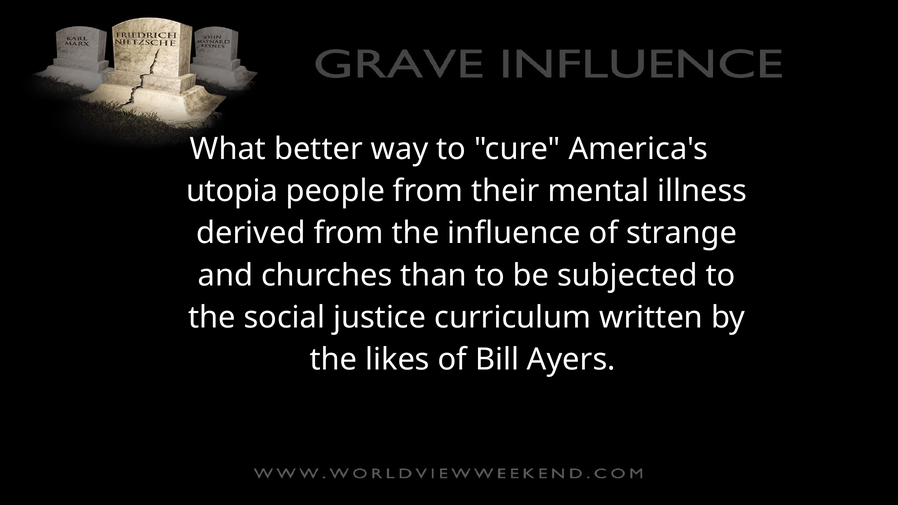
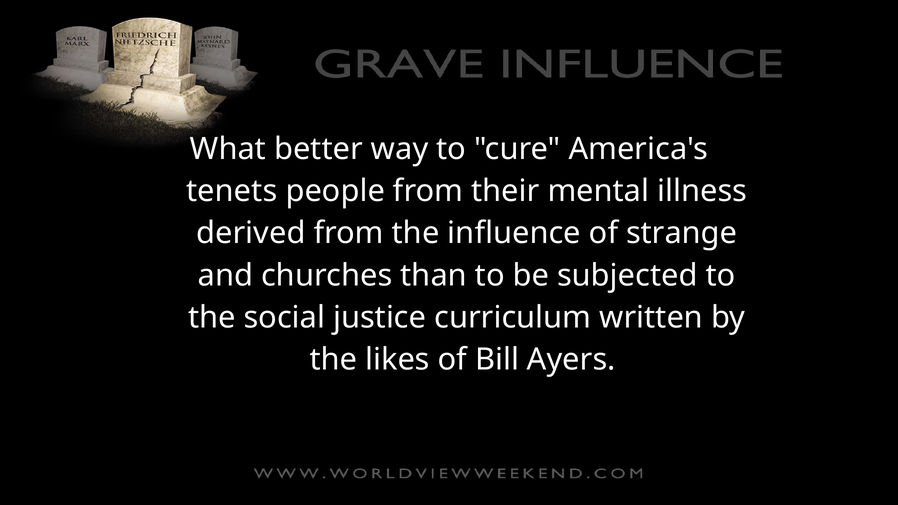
utopia: utopia -> tenets
